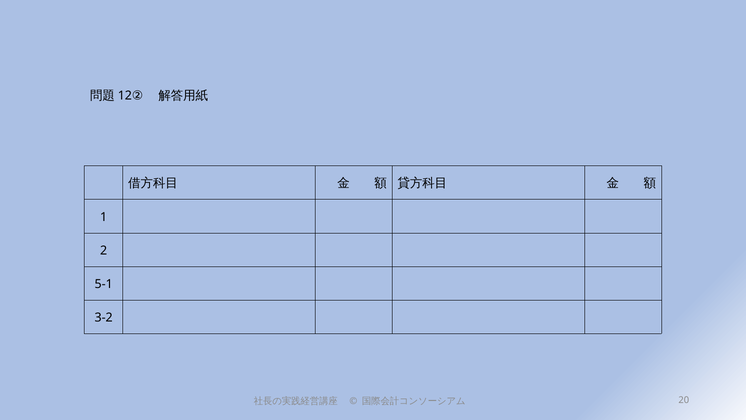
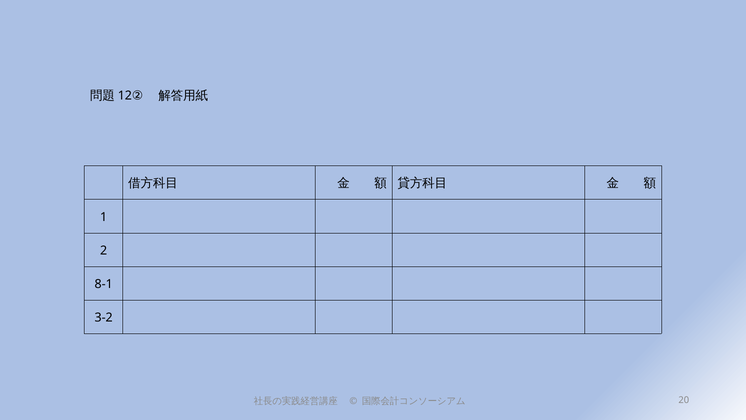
5-1: 5-1 -> 8-1
